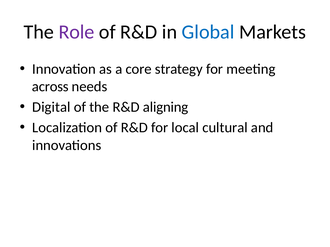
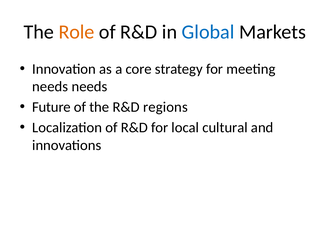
Role colour: purple -> orange
across at (50, 87): across -> needs
Digital: Digital -> Future
aligning: aligning -> regions
